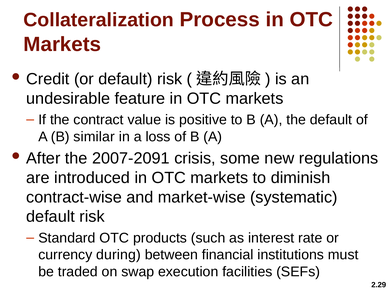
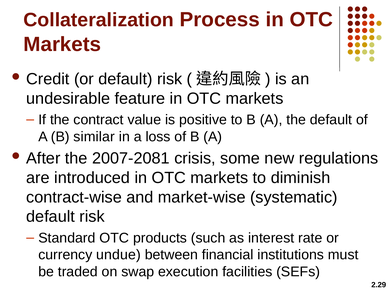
2007-2091: 2007-2091 -> 2007-2081
during: during -> undue
